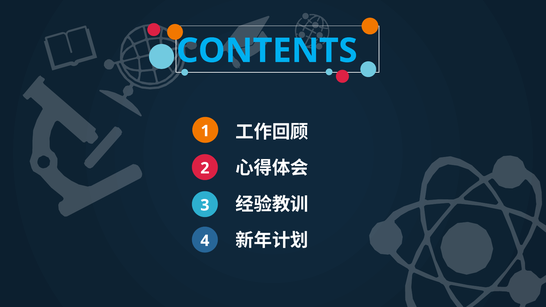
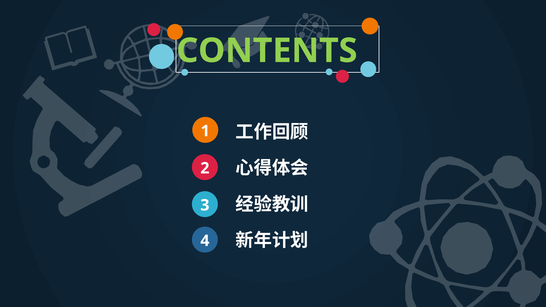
CONTENTS colour: light blue -> light green
